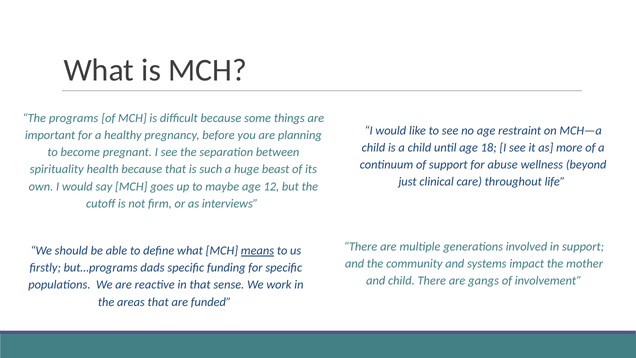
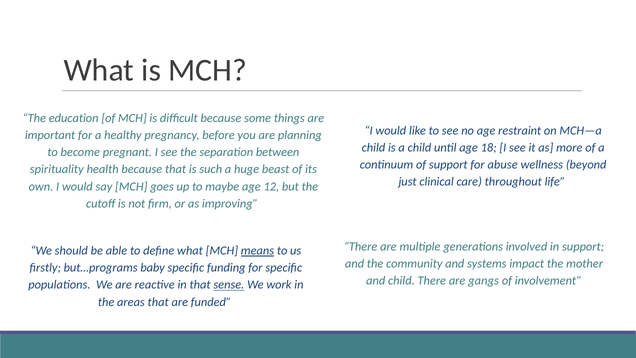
programs: programs -> education
interviews: interviews -> improving
dads: dads -> baby
sense underline: none -> present
